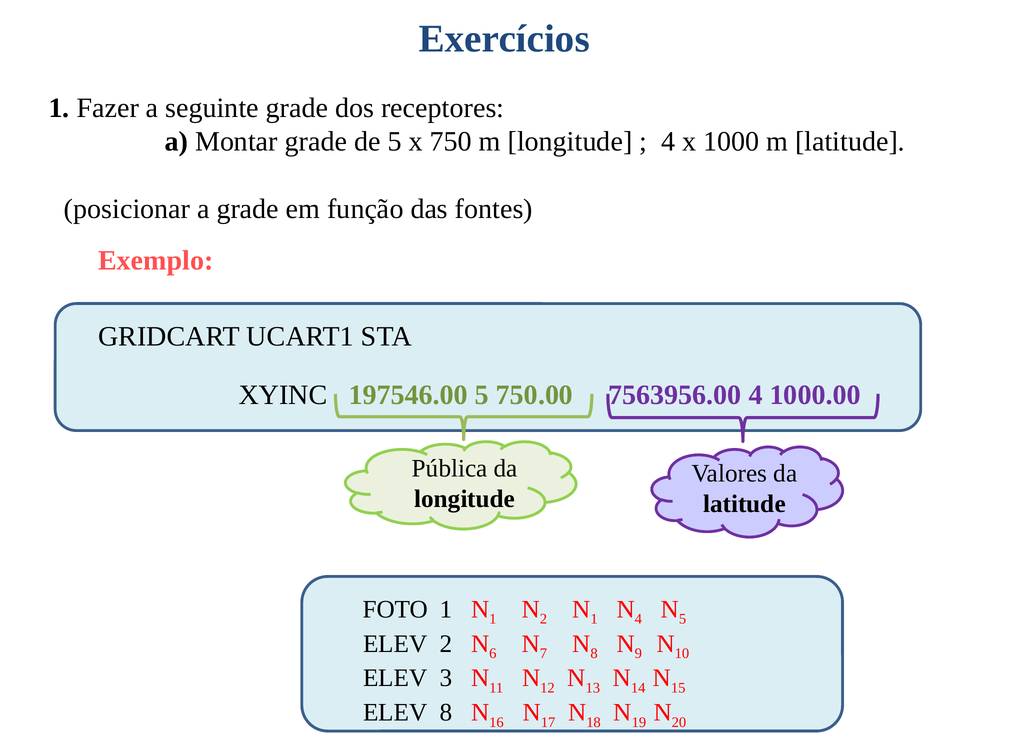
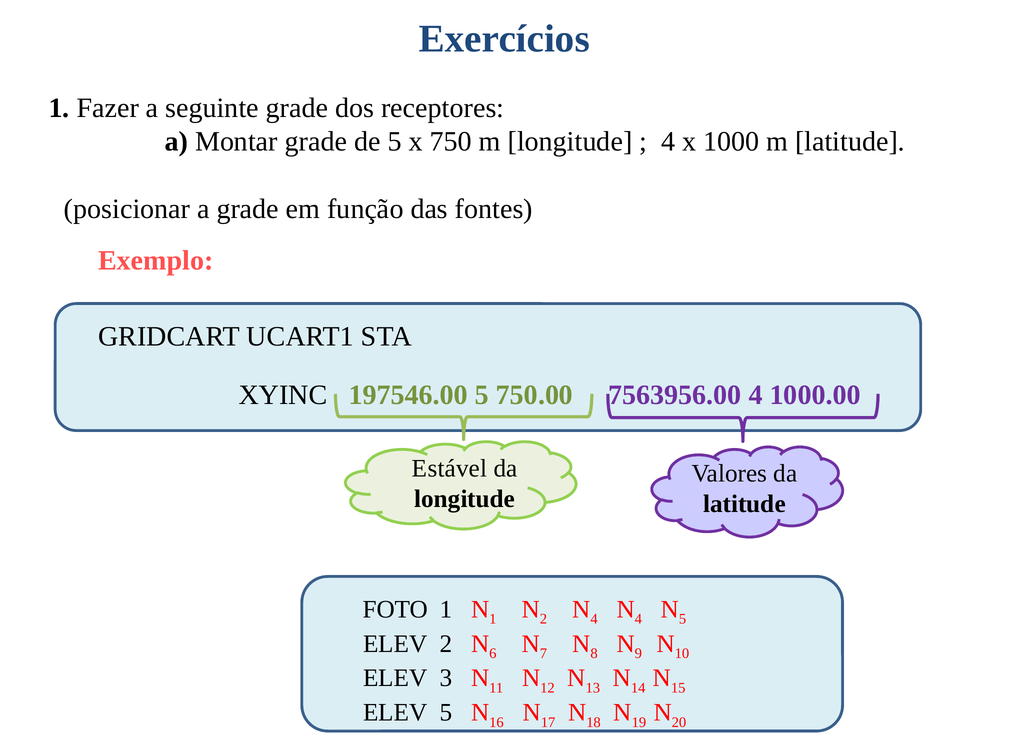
Pública: Pública -> Estável
1 at (594, 620): 1 -> 4
ELEV 8: 8 -> 5
